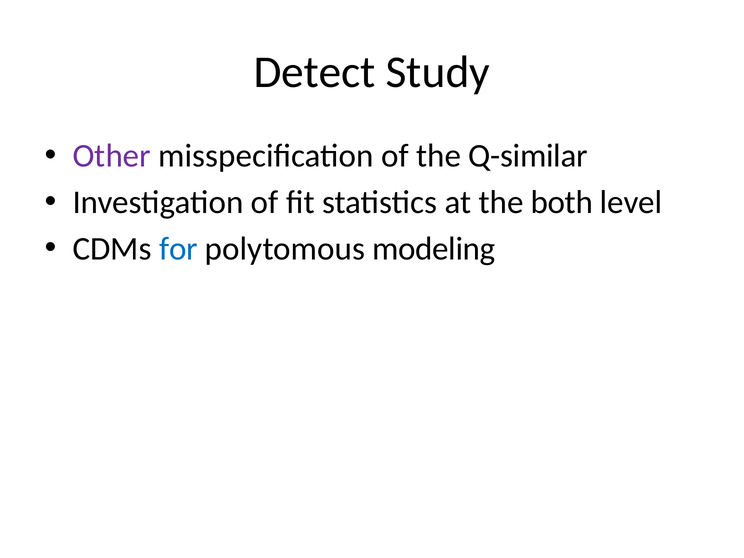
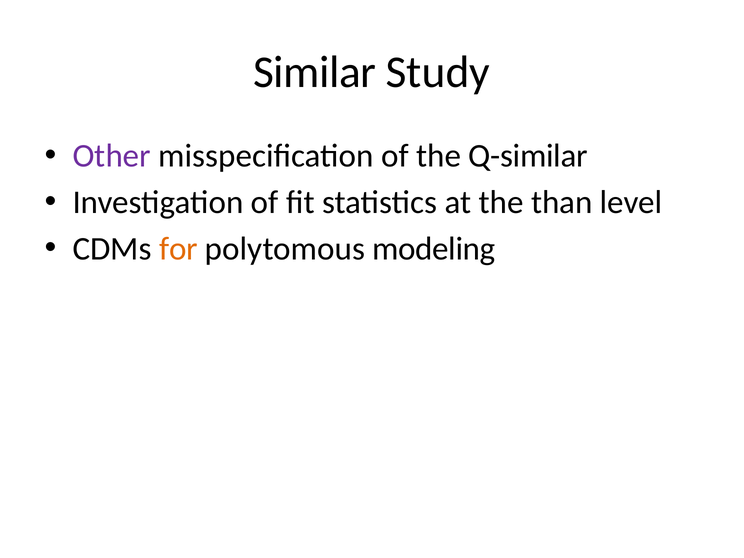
Detect: Detect -> Similar
both: both -> than
for colour: blue -> orange
